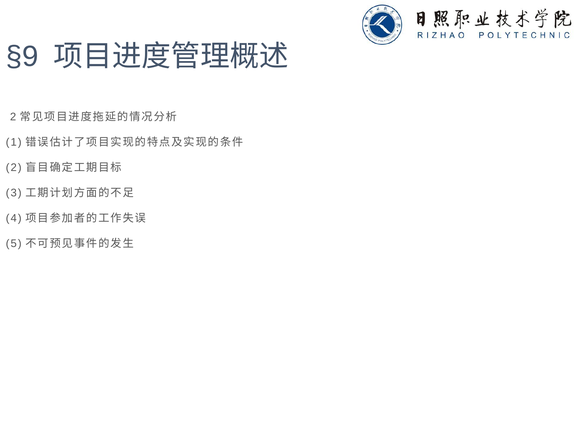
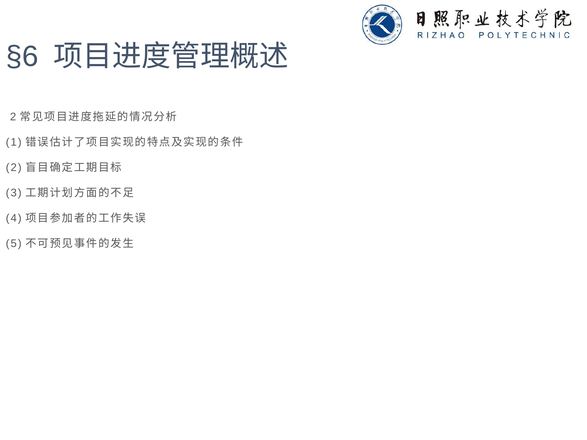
§9: §9 -> §6
